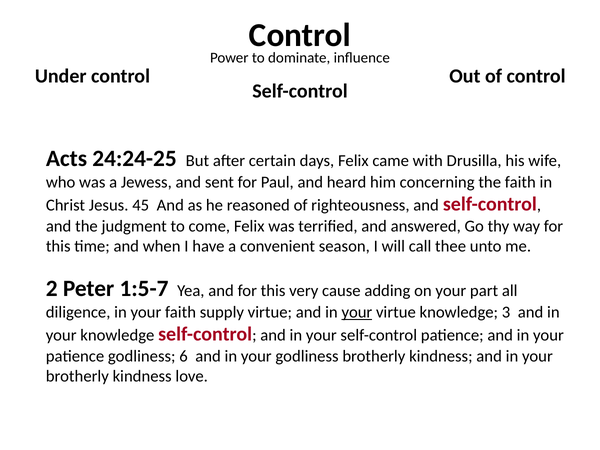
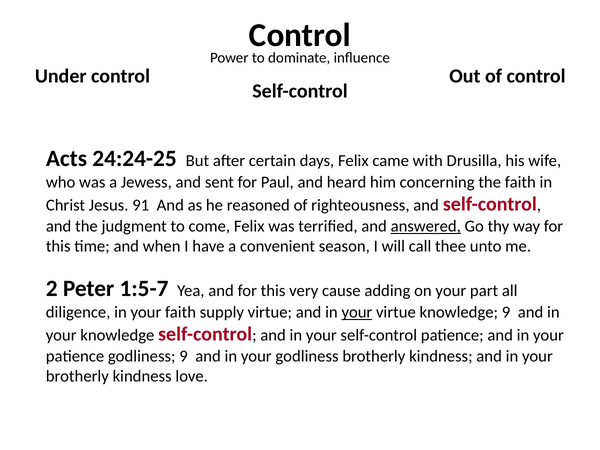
45: 45 -> 91
answered underline: none -> present
knowledge 3: 3 -> 9
godliness 6: 6 -> 9
